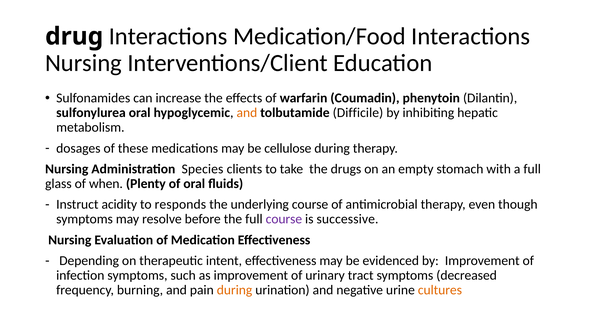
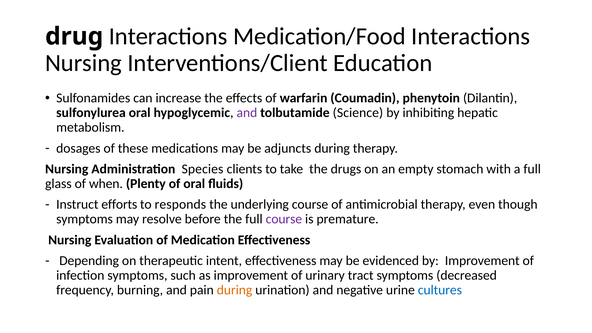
and at (247, 113) colour: orange -> purple
Difficile: Difficile -> Science
cellulose: cellulose -> adjuncts
acidity: acidity -> efforts
successive: successive -> premature
cultures colour: orange -> blue
